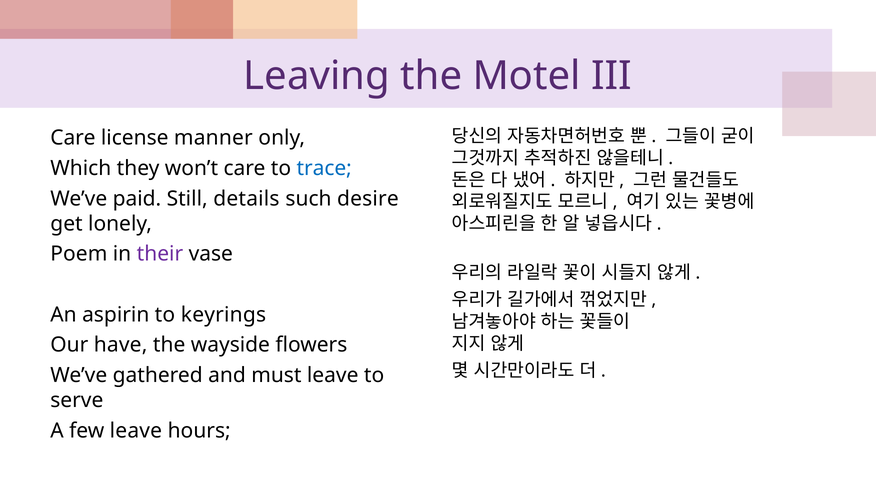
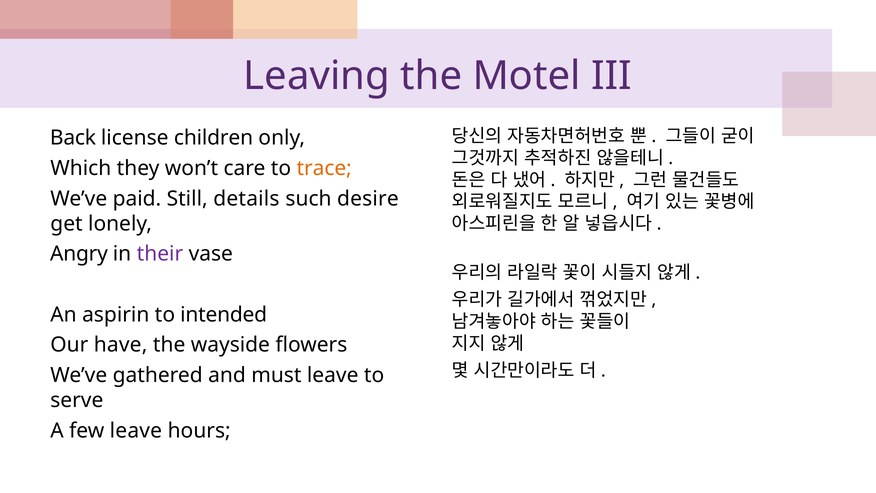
Care at (73, 138): Care -> Back
manner: manner -> children
trace colour: blue -> orange
Poem: Poem -> Angry
keyrings: keyrings -> intended
